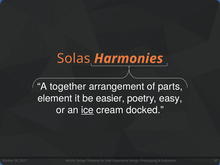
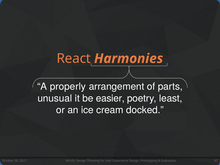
Solas: Solas -> React
together: together -> properly
element: element -> unusual
easy: easy -> least
ice underline: present -> none
